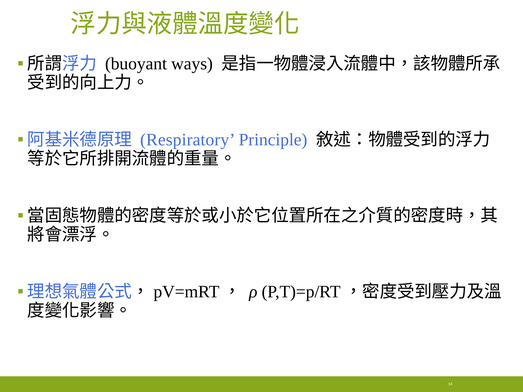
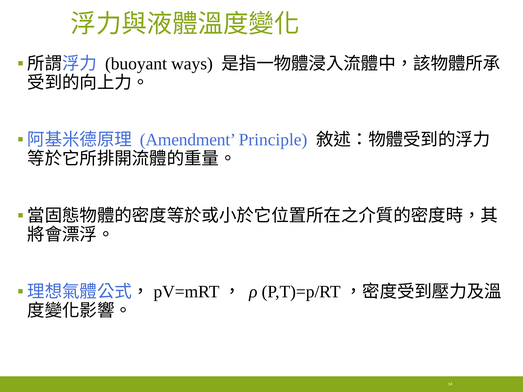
Respiratory: Respiratory -> Amendment
